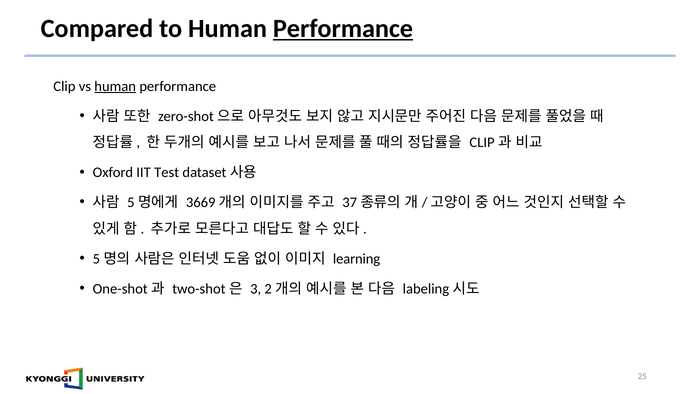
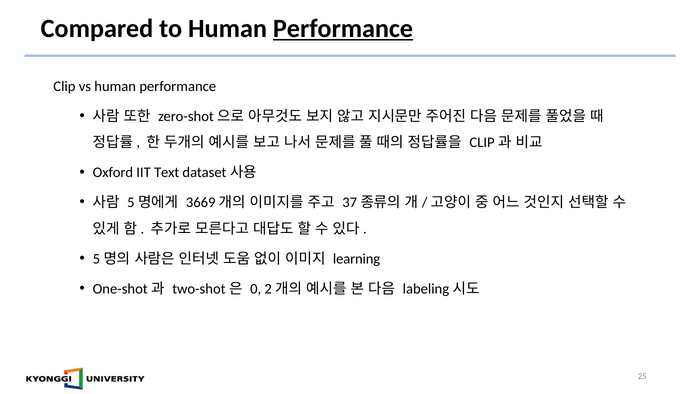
human at (115, 86) underline: present -> none
Test: Test -> Text
3: 3 -> 0
